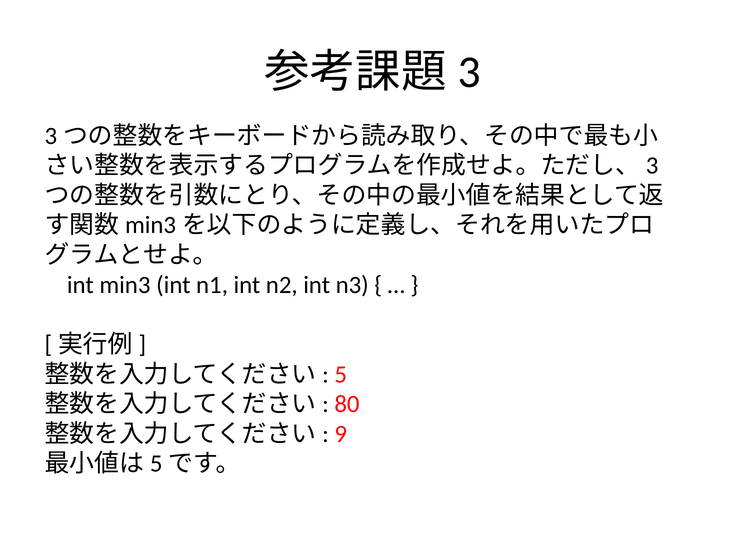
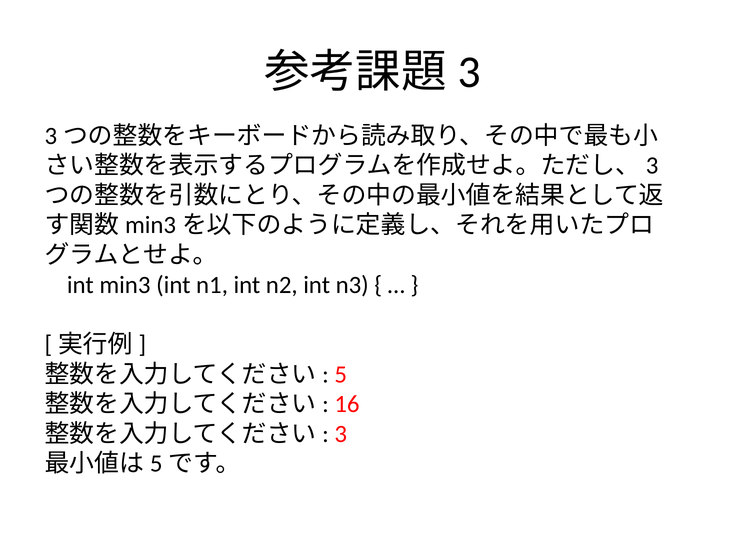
80: 80 -> 16
9: 9 -> 3
